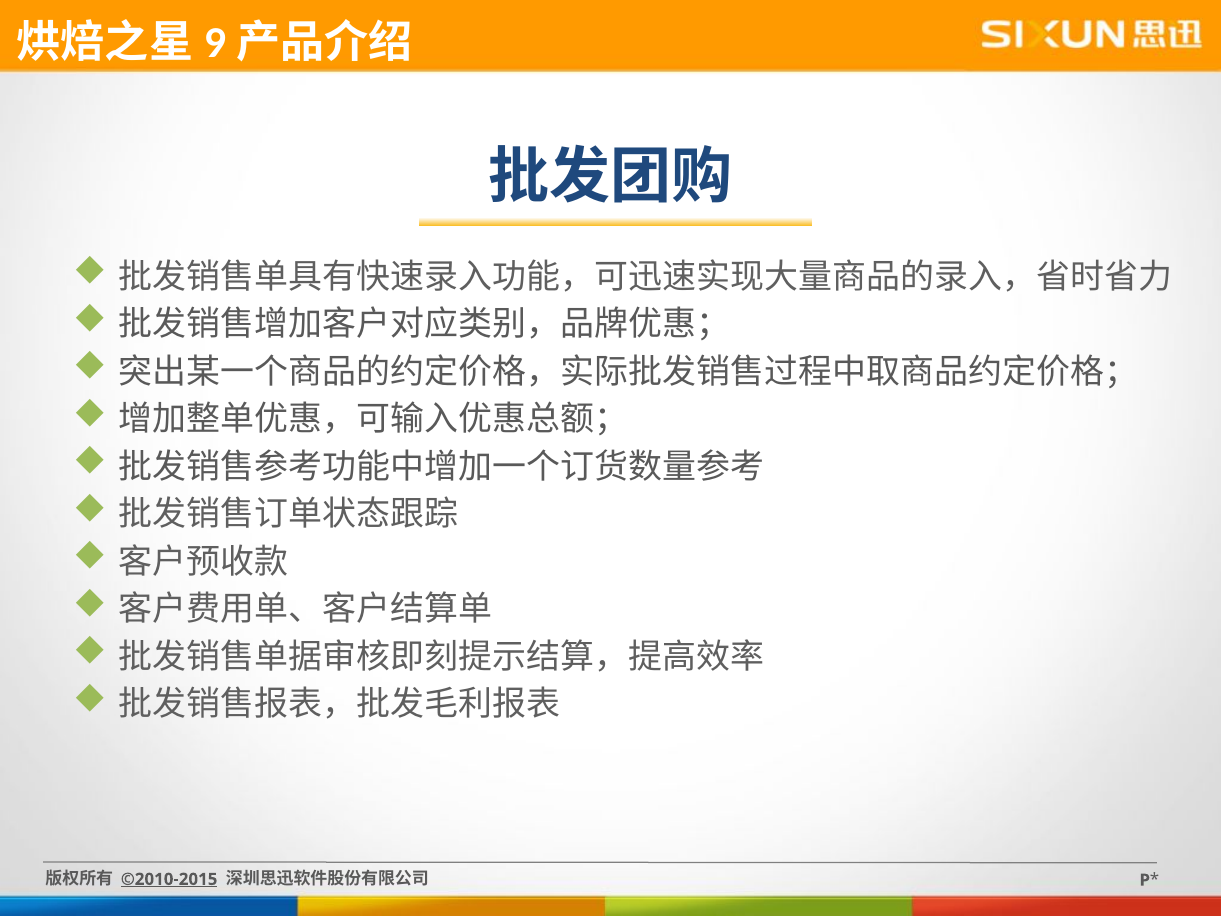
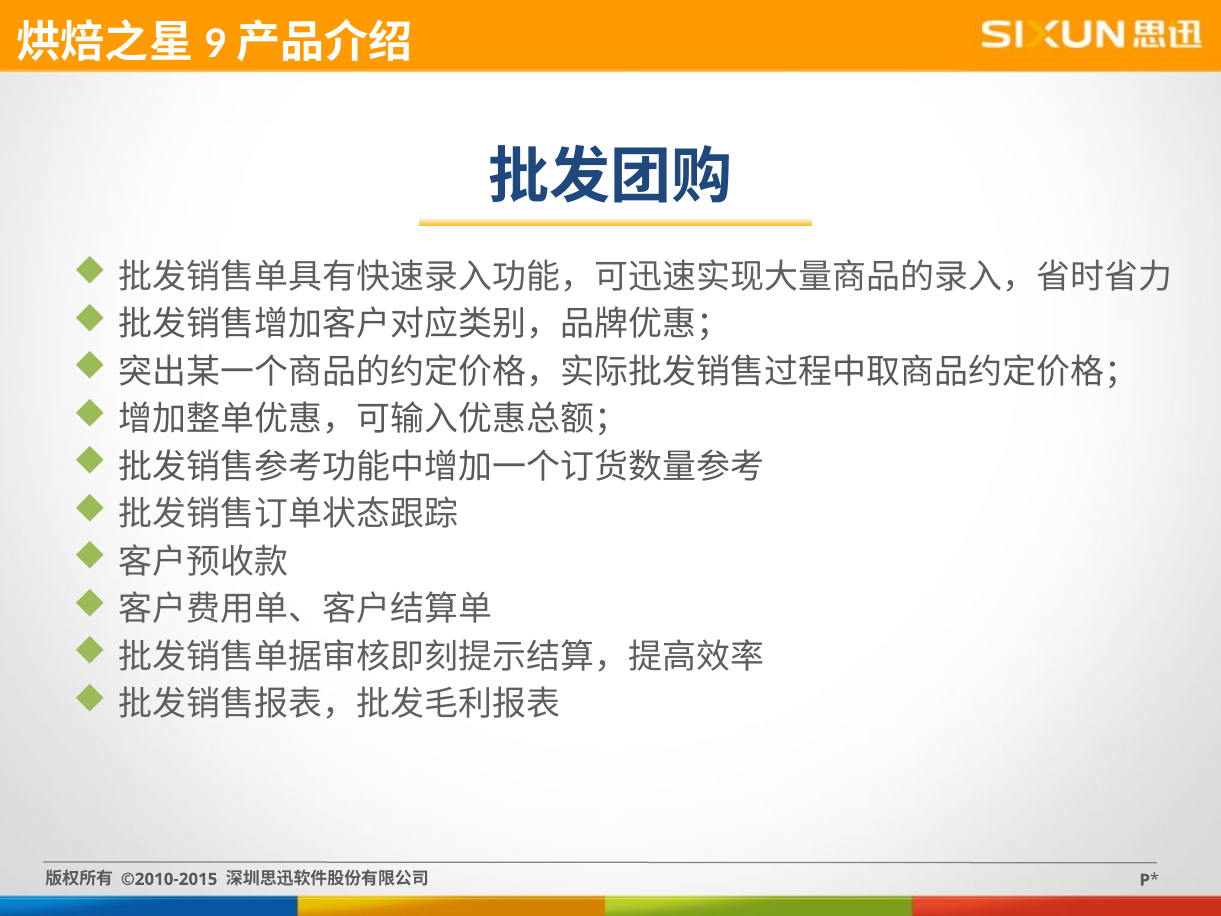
©2010-2015 underline: present -> none
